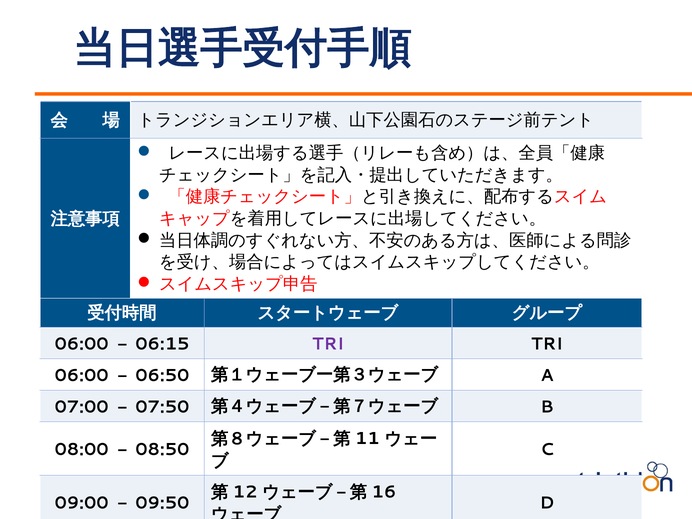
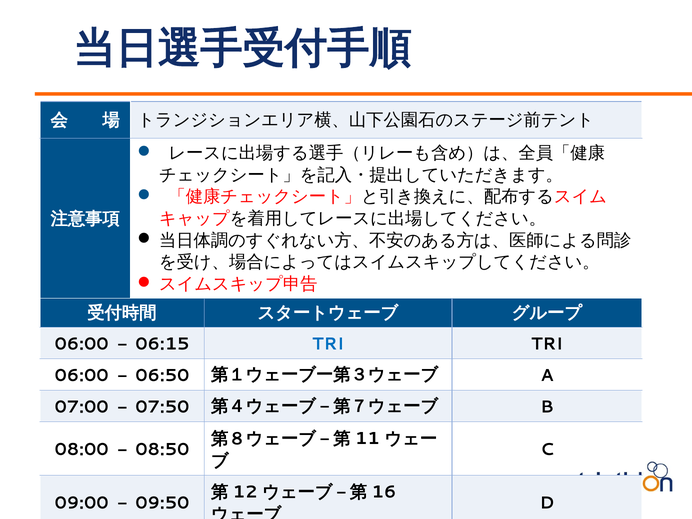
TRI at (328, 344) colour: purple -> blue
